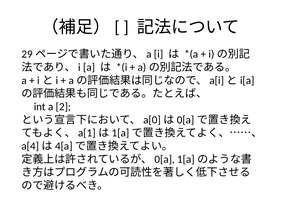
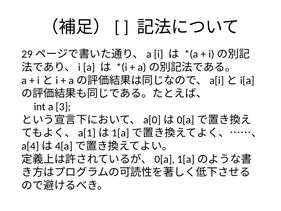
2: 2 -> 3
